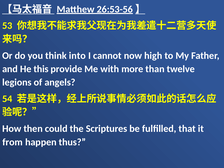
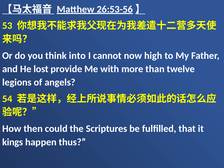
this: this -> lost
from: from -> kings
